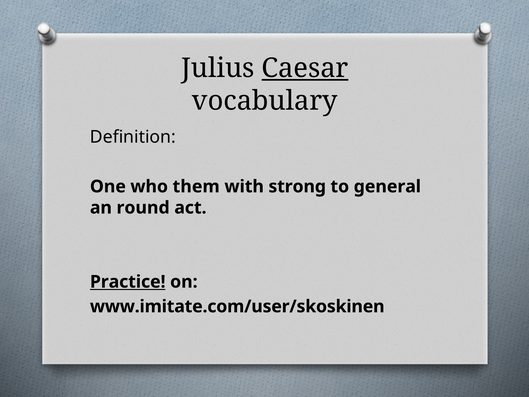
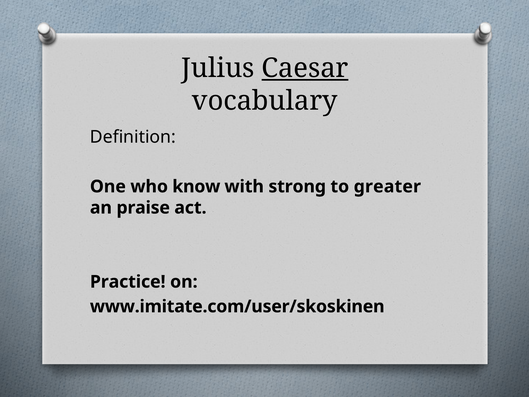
them: them -> know
general: general -> greater
round: round -> praise
Practice underline: present -> none
